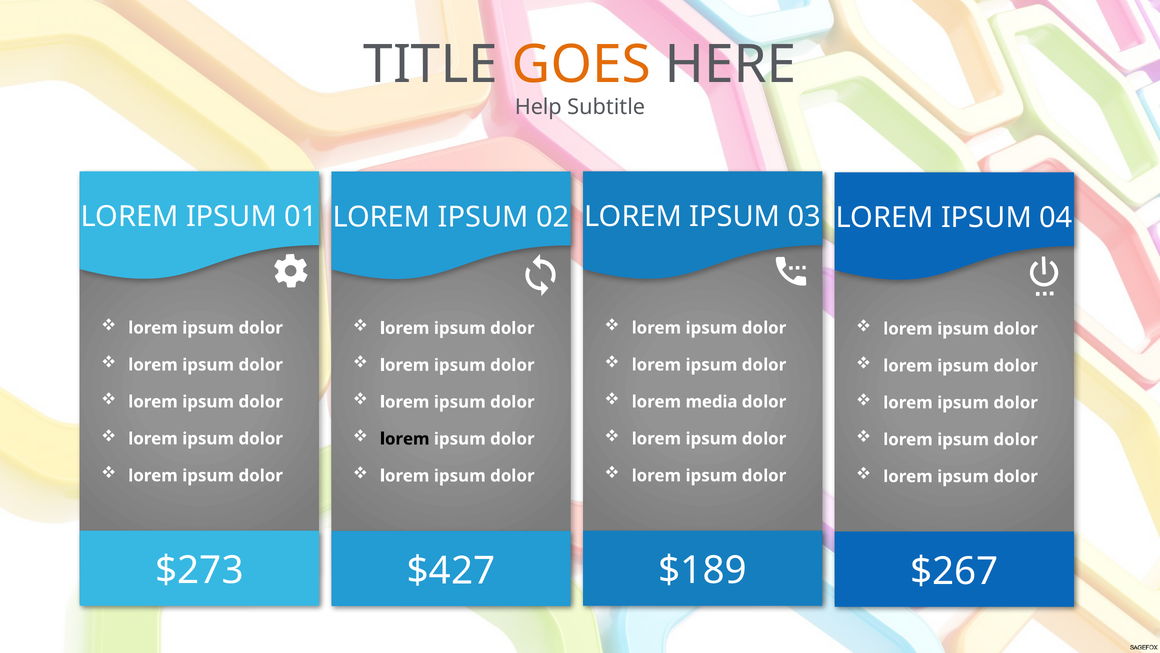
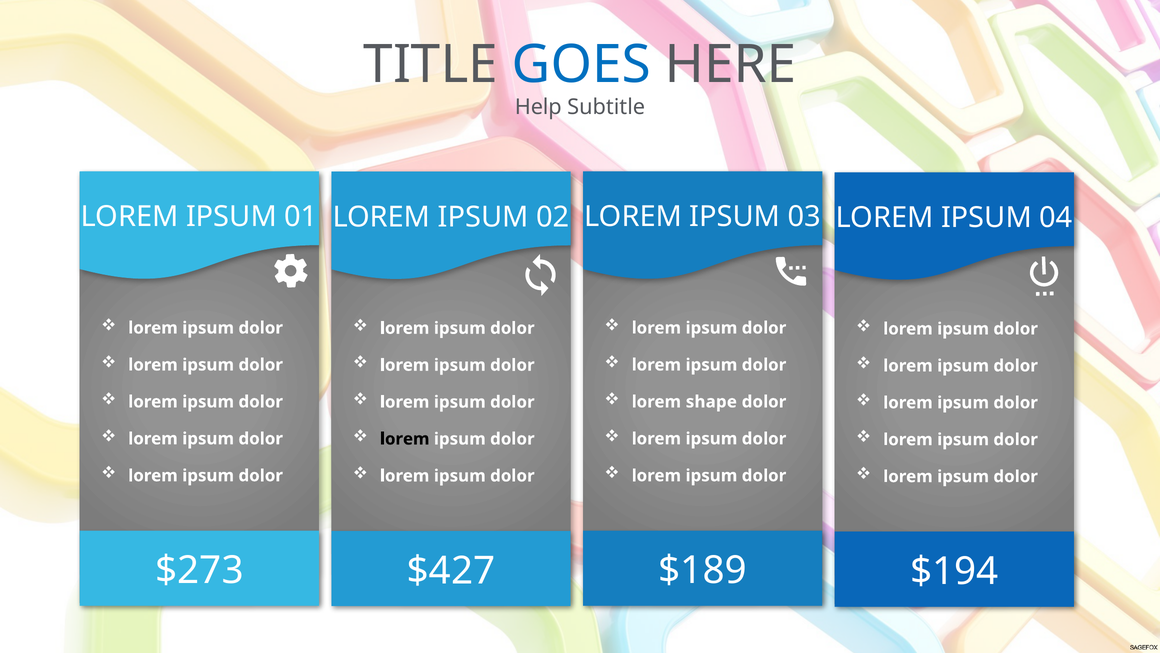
GOES colour: orange -> blue
media: media -> shape
$267: $267 -> $194
